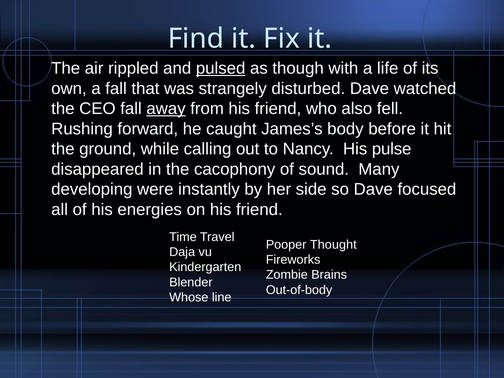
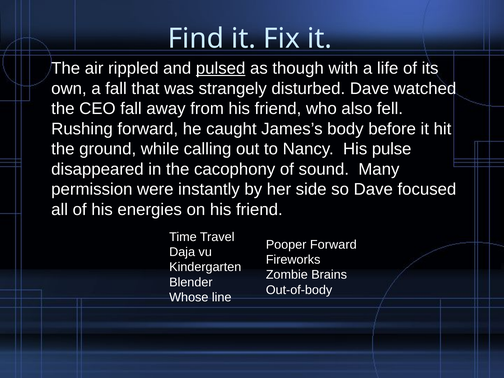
away underline: present -> none
developing: developing -> permission
Pooper Thought: Thought -> Forward
